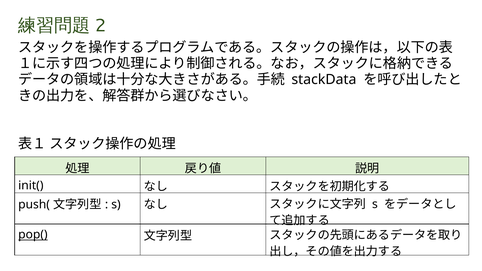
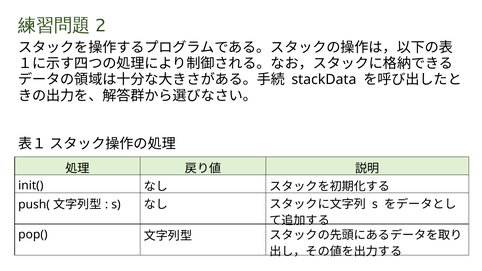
pop( underline: present -> none
